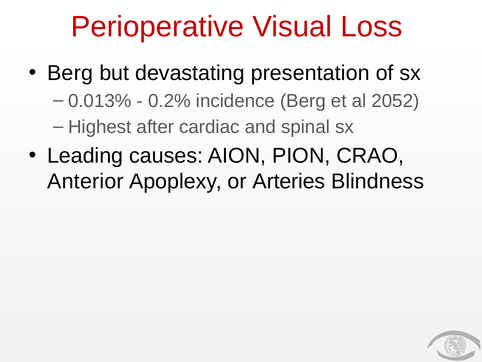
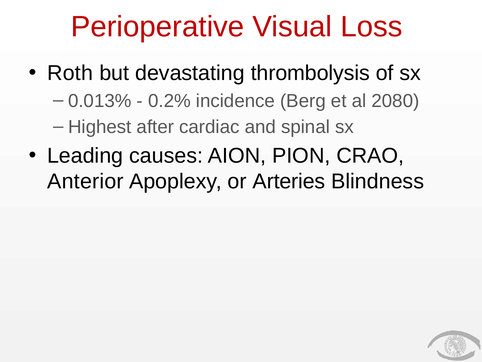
Berg at (70, 73): Berg -> Roth
presentation: presentation -> thrombolysis
2052: 2052 -> 2080
